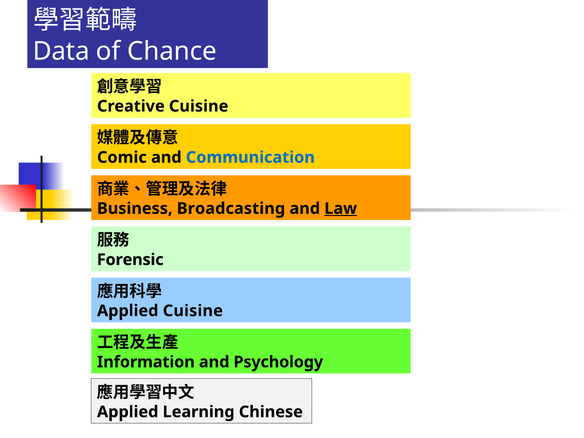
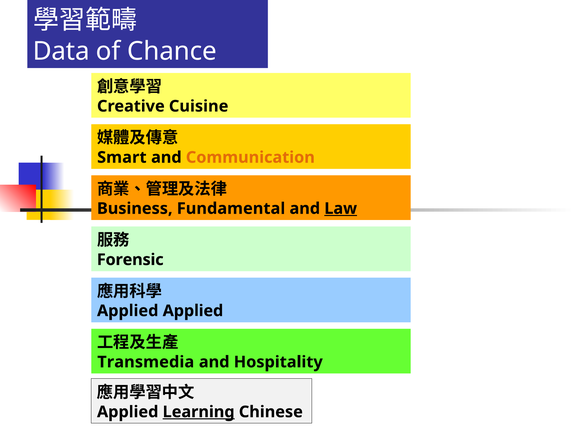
Comic: Comic -> Smart
Communication colour: blue -> orange
Broadcasting: Broadcasting -> Fundamental
Applied Cuisine: Cuisine -> Applied
Information: Information -> Transmedia
Psychology: Psychology -> Hospitality
Learning underline: none -> present
